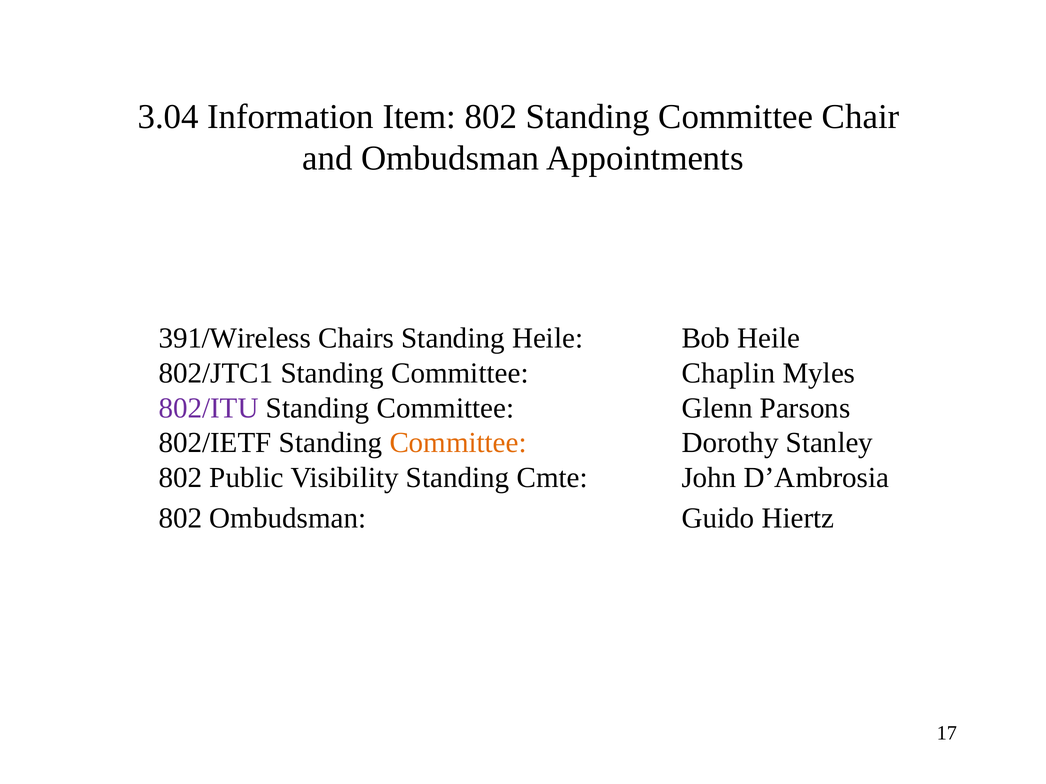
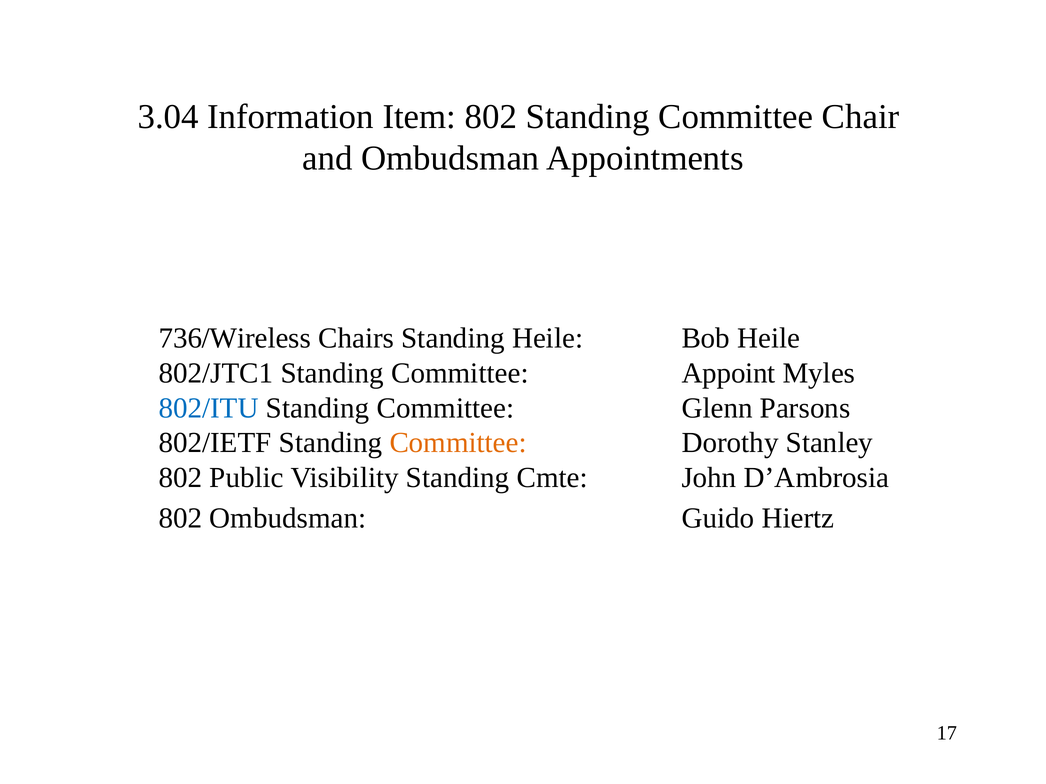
391/Wireless: 391/Wireless -> 736/Wireless
Chaplin: Chaplin -> Appoint
802/ITU colour: purple -> blue
